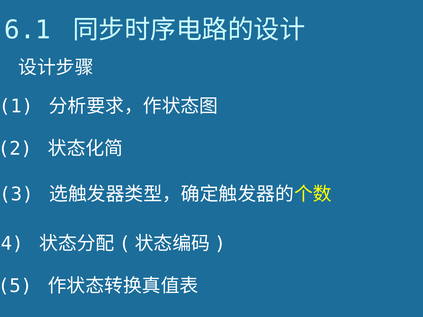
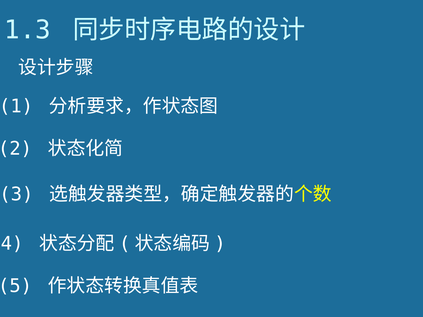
6.1: 6.1 -> 1.3
